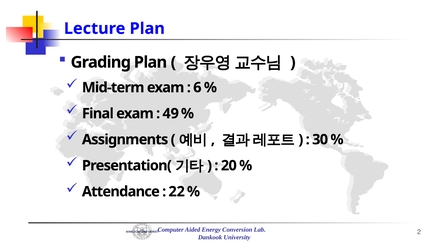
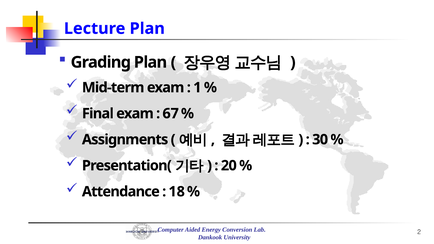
6: 6 -> 1
49: 49 -> 67
22: 22 -> 18
